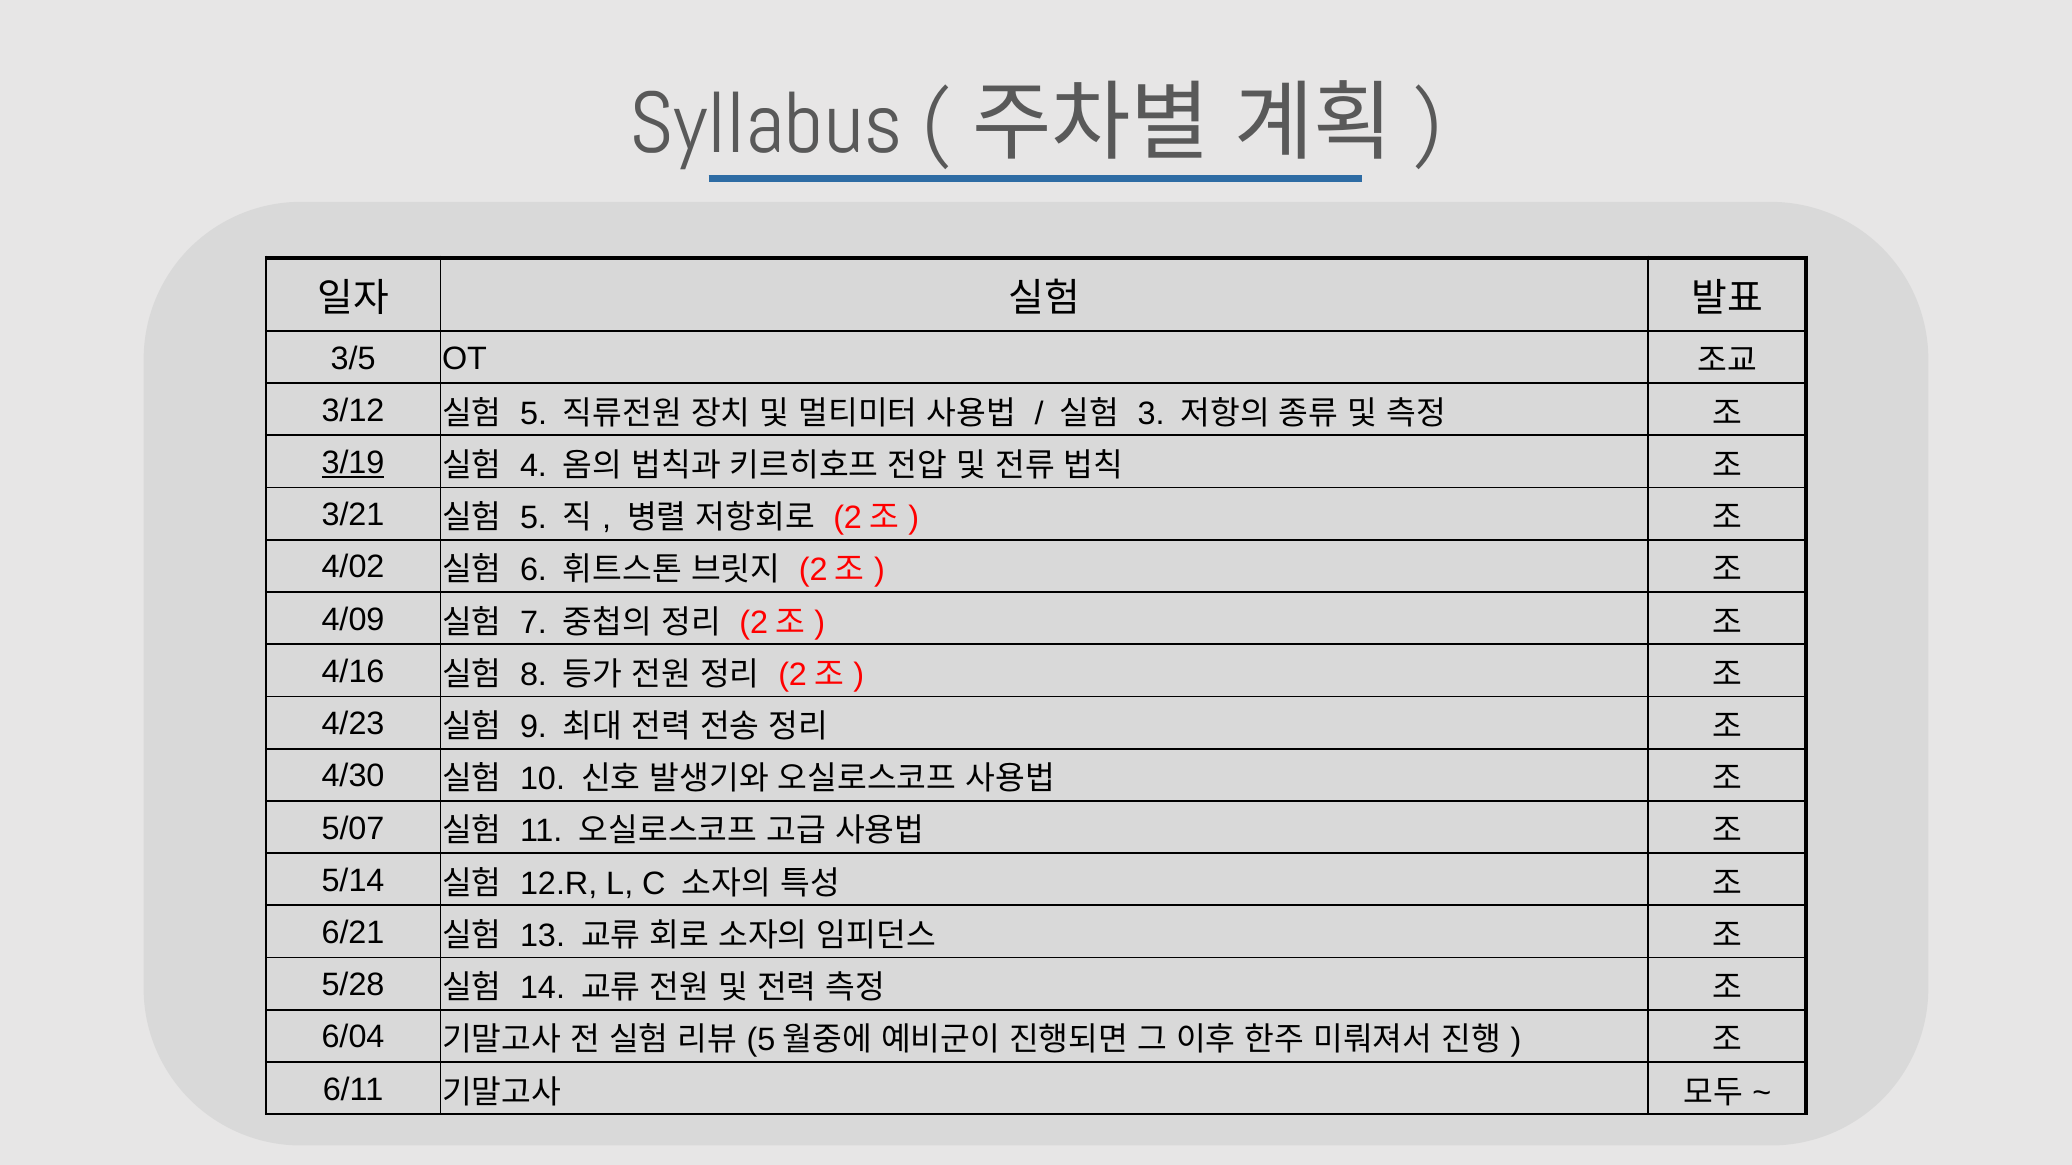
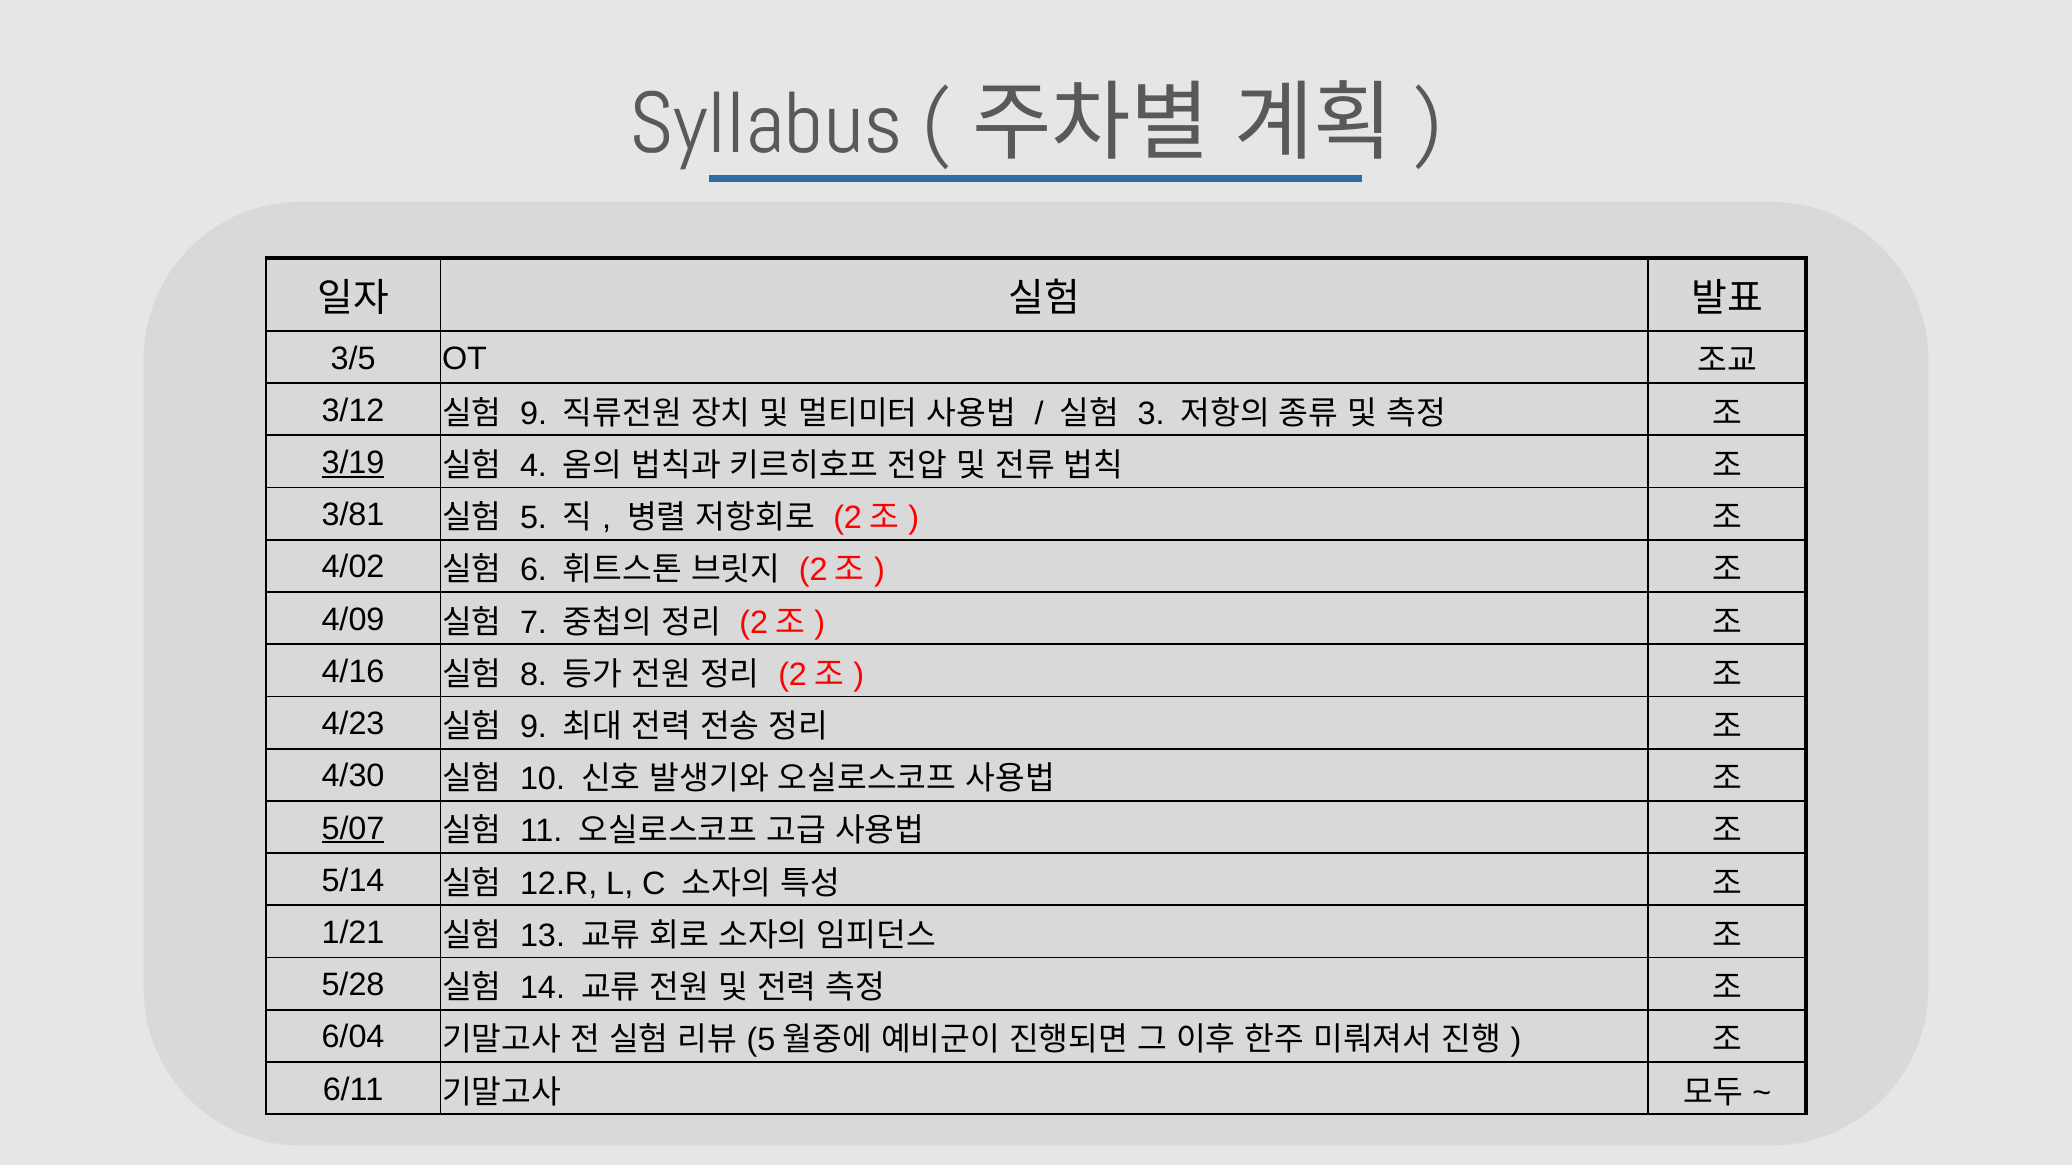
5 at (534, 414): 5 -> 9
3/21: 3/21 -> 3/81
5/07 underline: none -> present
6/21: 6/21 -> 1/21
